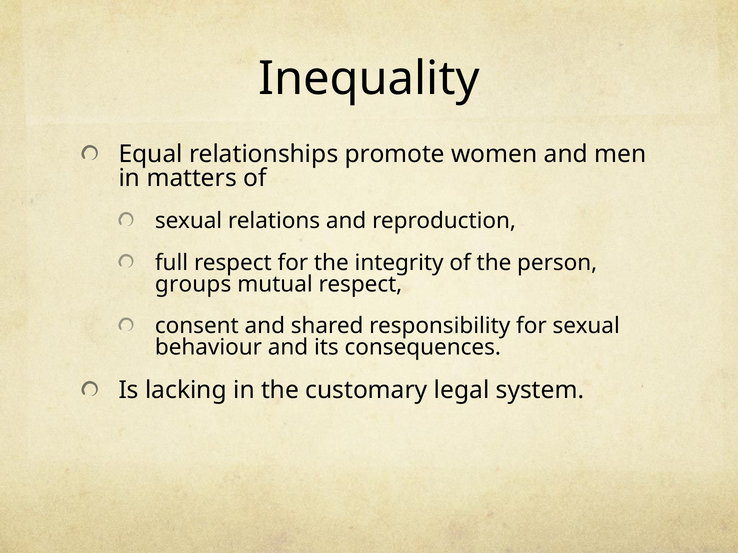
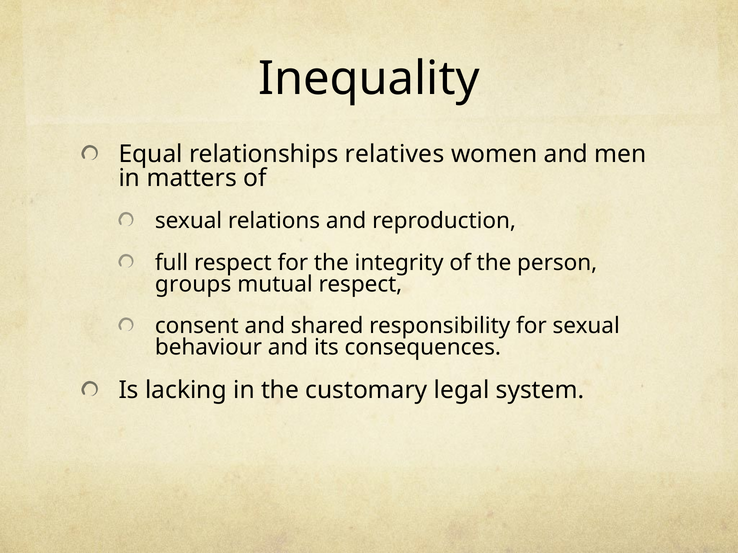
promote: promote -> relatives
